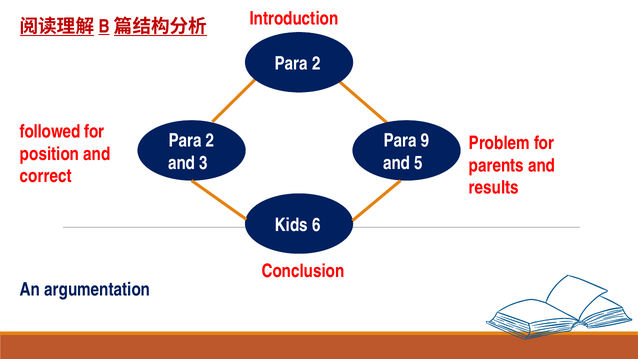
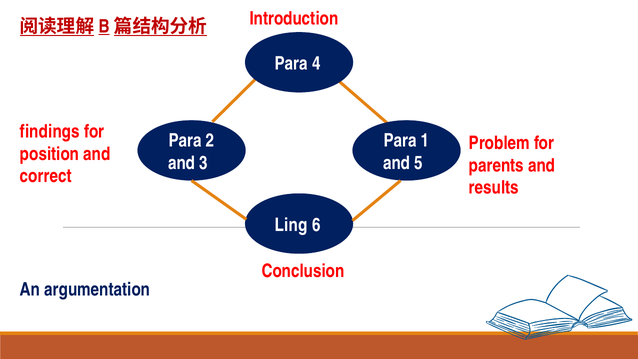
2 at (316, 64): 2 -> 4
followed: followed -> findings
9: 9 -> 1
Kids: Kids -> Ling
